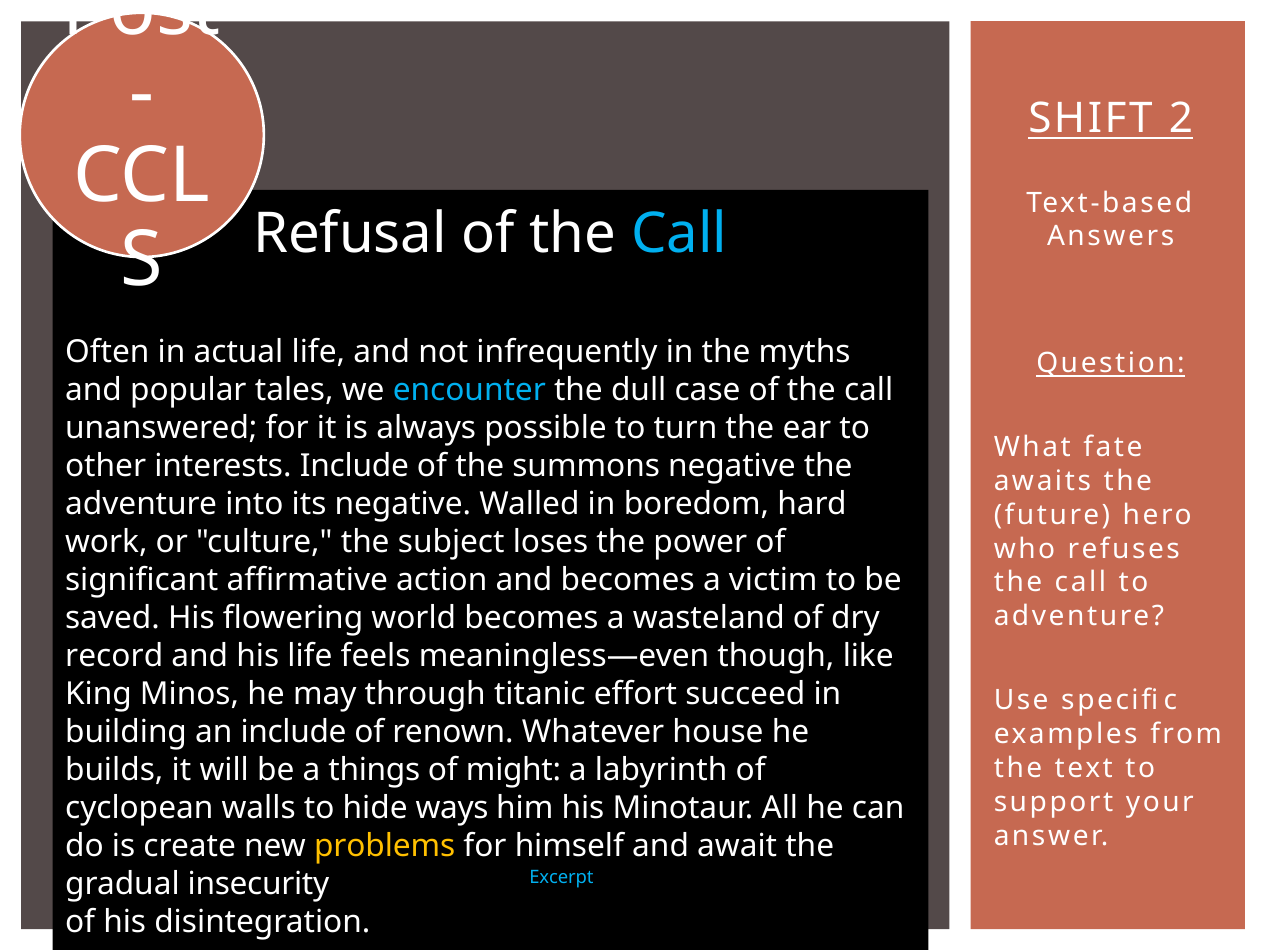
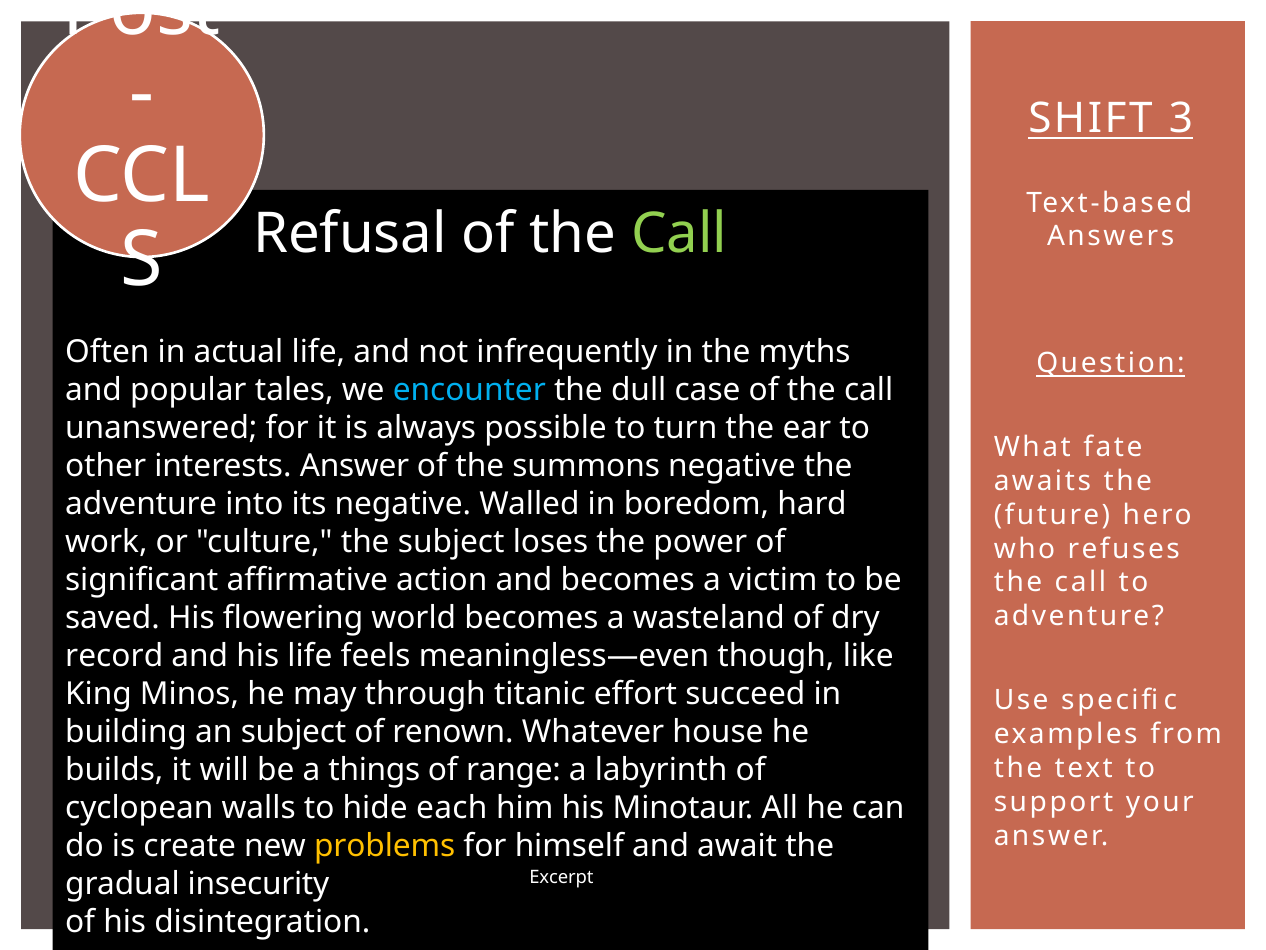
2: 2 -> 3
Call at (679, 234) colour: light blue -> light green
interests Include: Include -> Answer
an include: include -> subject
might: might -> range
ways: ways -> each
Excerpt colour: light blue -> white
